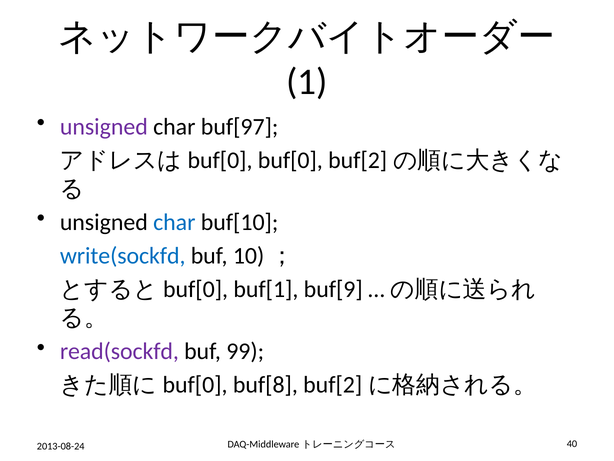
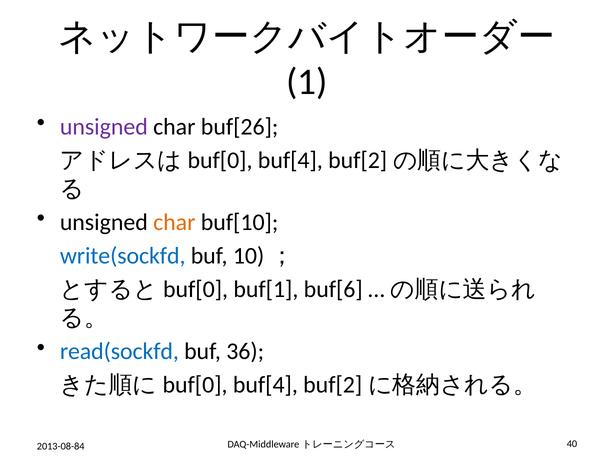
buf[97: buf[97 -> buf[26
buf[0 at (290, 160): buf[0 -> buf[4
char at (174, 222) colour: blue -> orange
buf[9: buf[9 -> buf[6
read(sockfd colour: purple -> blue
99: 99 -> 36
buf[8 at (265, 385): buf[8 -> buf[4
2013-08-24: 2013-08-24 -> 2013-08-84
